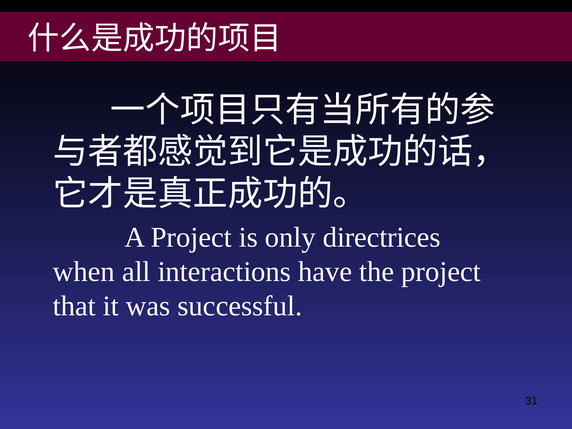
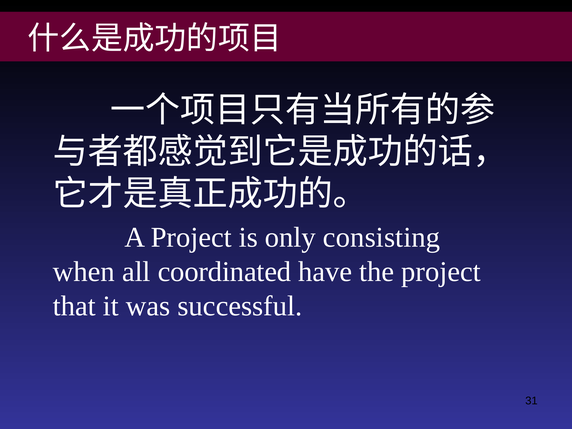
directrices: directrices -> consisting
interactions: interactions -> coordinated
